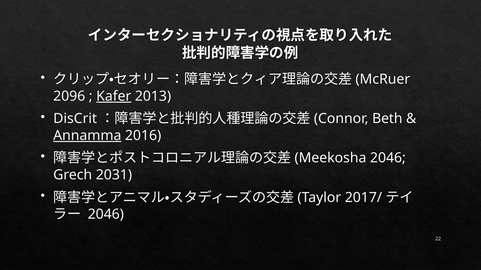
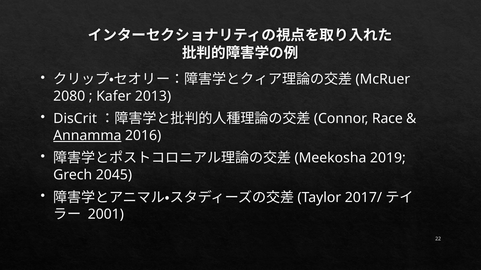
2096: 2096 -> 2080
Kafer underline: present -> none
Beth: Beth -> Race
2046 at (388, 158): 2046 -> 2019
2031: 2031 -> 2045
2046 at (106, 215): 2046 -> 2001
